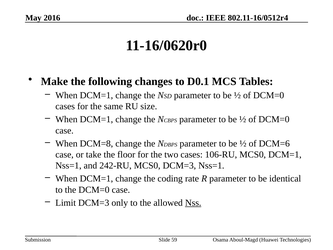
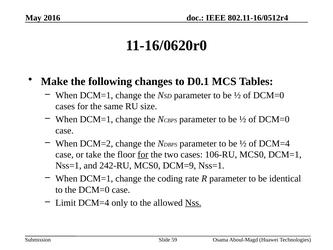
DCM=8: DCM=8 -> DCM=2
of DCM=6: DCM=6 -> DCM=4
for at (143, 154) underline: none -> present
MCS0 DCM=3: DCM=3 -> DCM=9
Limit DCM=3: DCM=3 -> DCM=4
